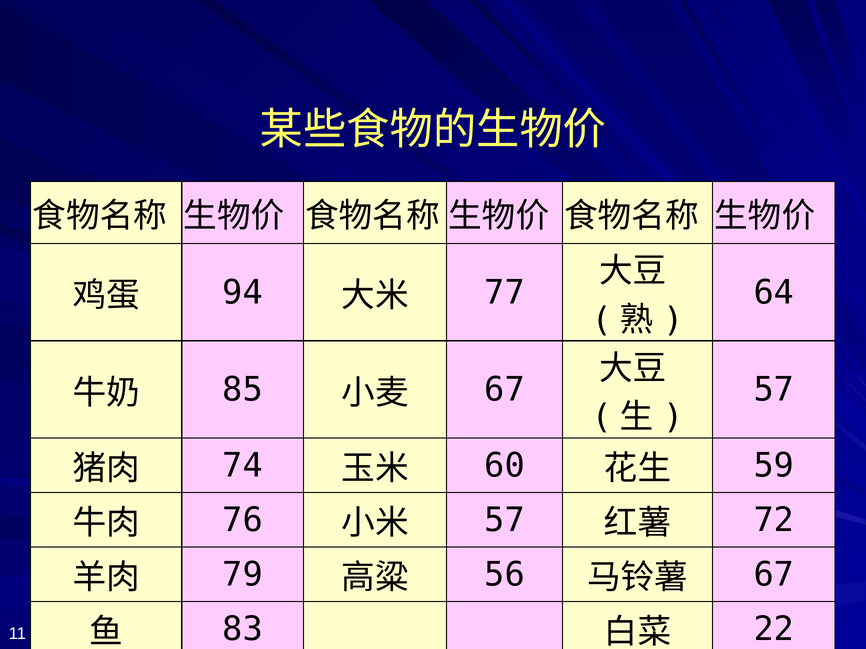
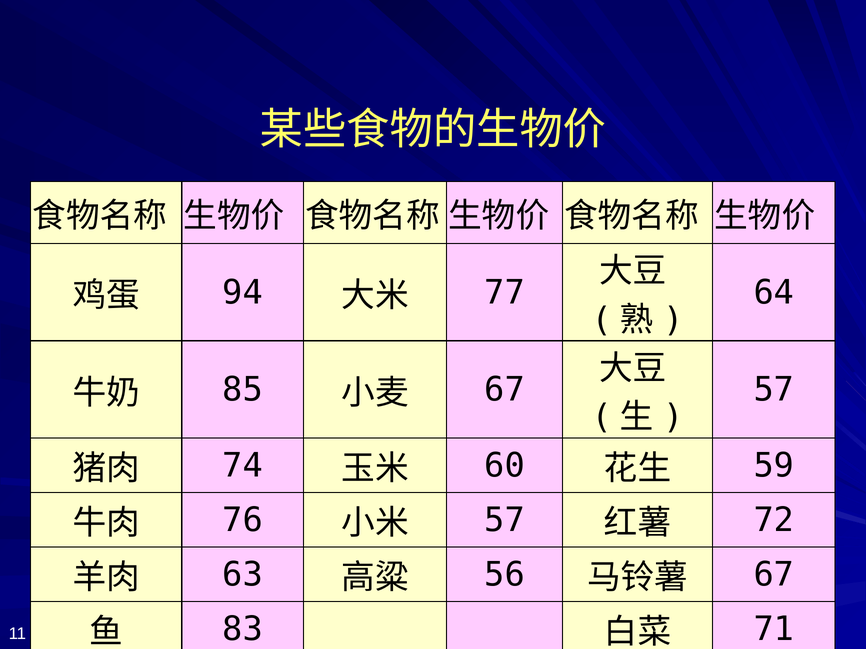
79: 79 -> 63
22: 22 -> 71
